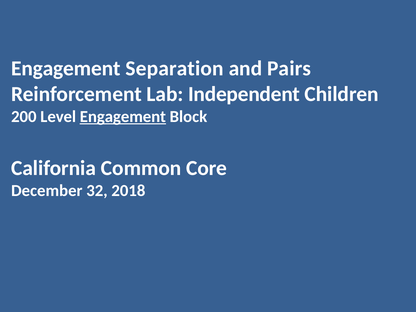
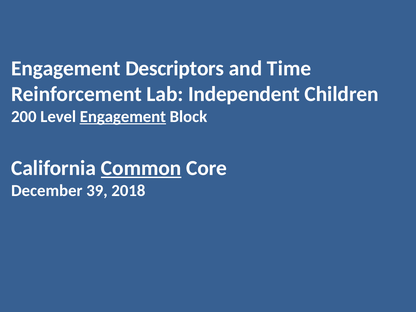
Separation: Separation -> Descriptors
Pairs: Pairs -> Time
Common underline: none -> present
32: 32 -> 39
